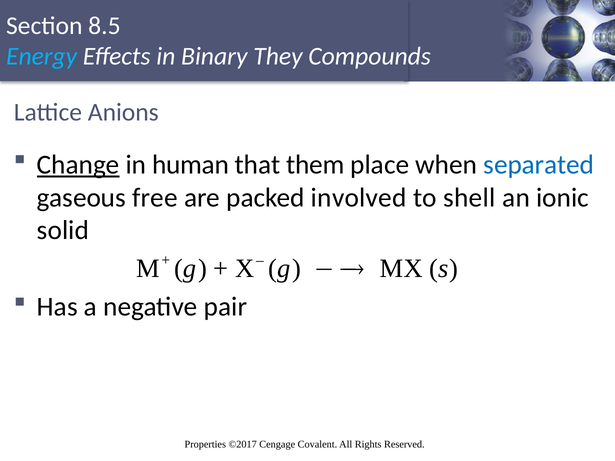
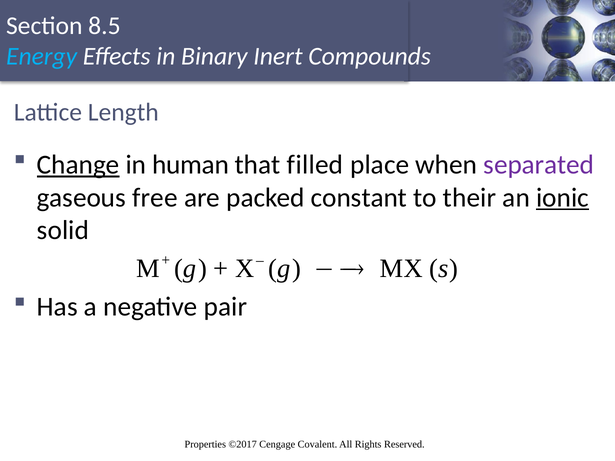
They: They -> Inert
Anions: Anions -> Length
them: them -> filled
separated colour: blue -> purple
involved: involved -> constant
shell: shell -> their
ionic underline: none -> present
